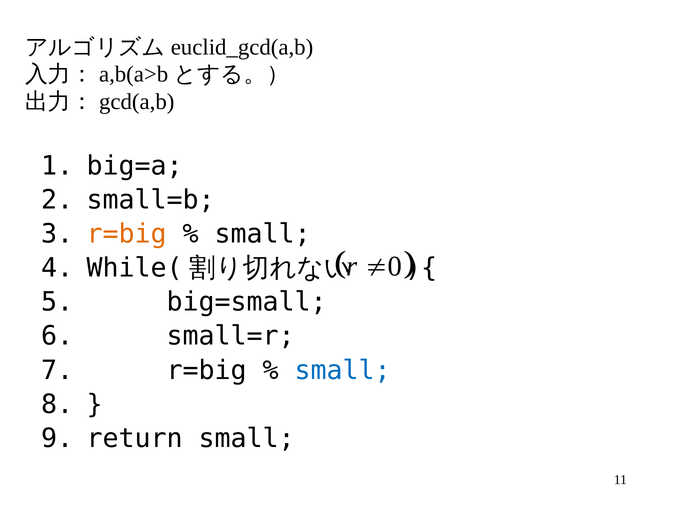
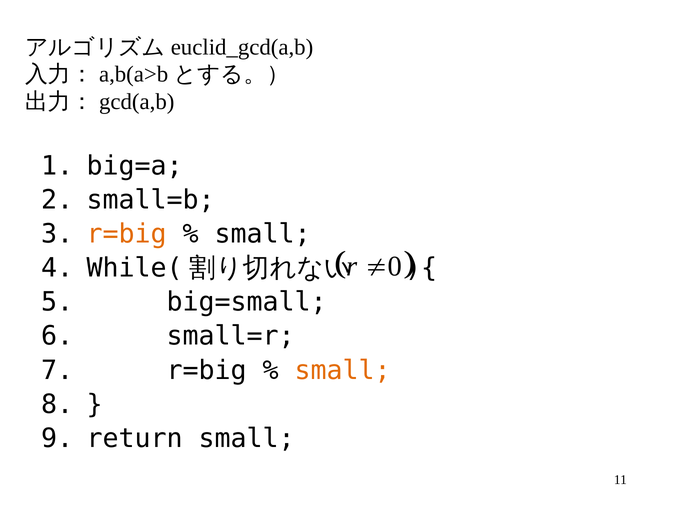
small at (343, 371) colour: blue -> orange
